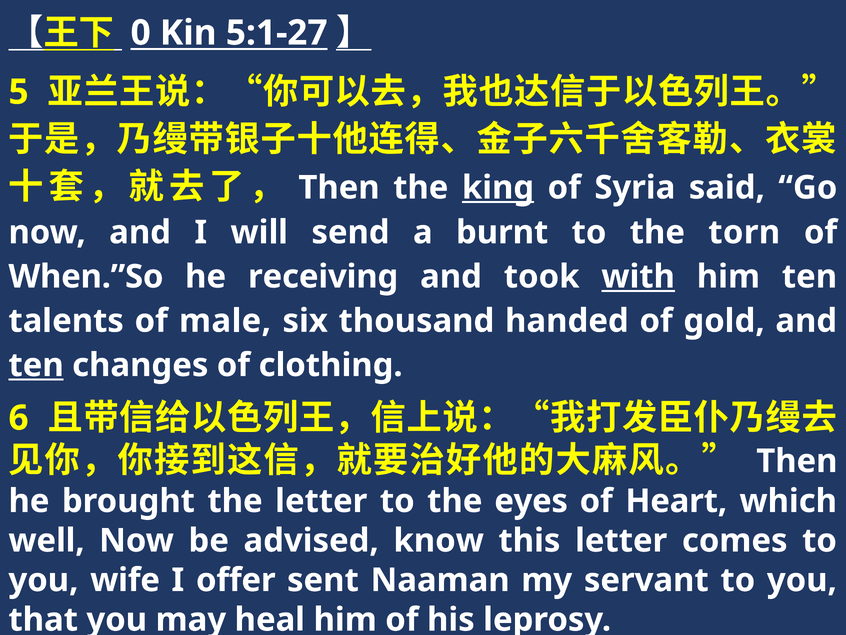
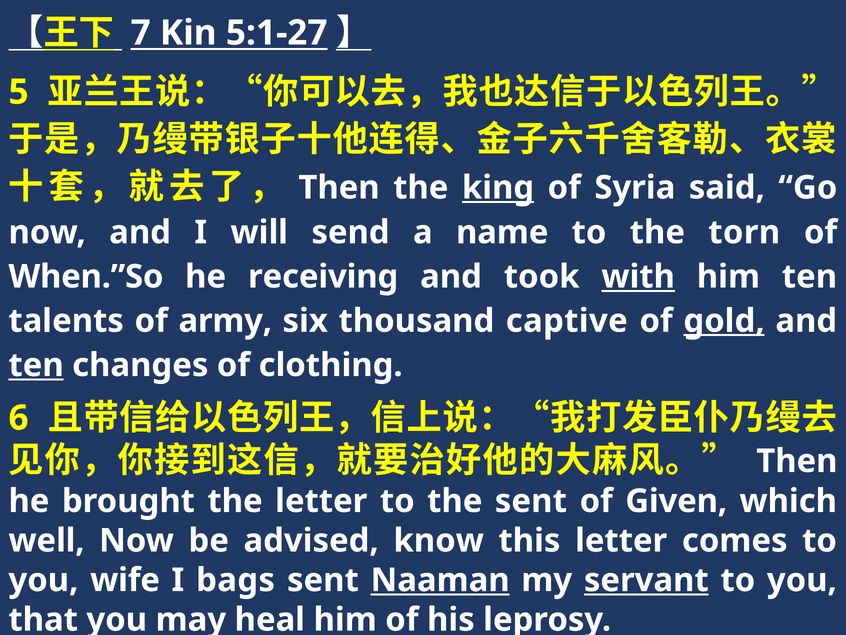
0: 0 -> 7
burnt: burnt -> name
male: male -> army
handed: handed -> captive
gold underline: none -> present
the eyes: eyes -> sent
Heart: Heart -> Given
offer: offer -> bags
Naaman underline: none -> present
servant underline: none -> present
